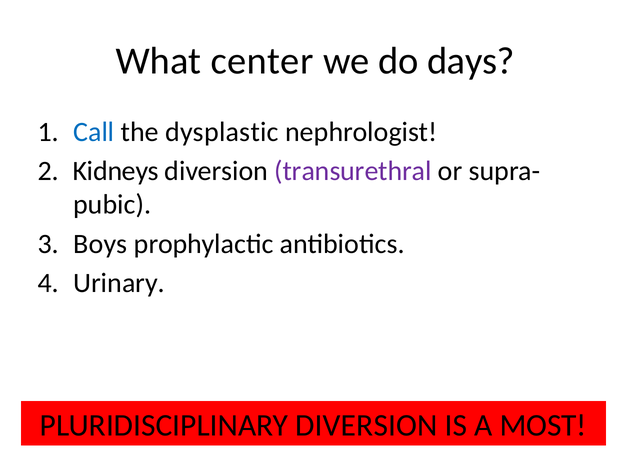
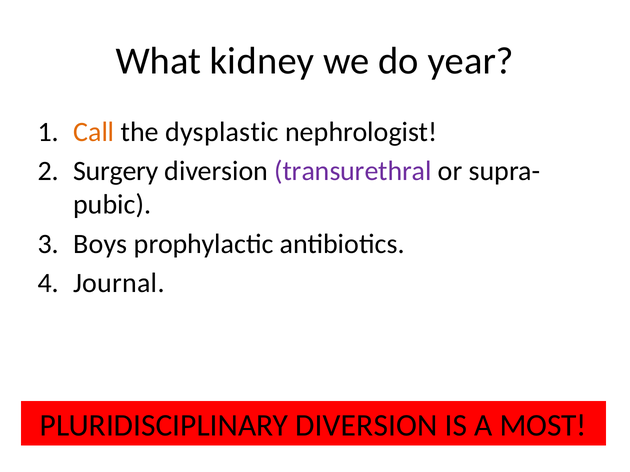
center: center -> kidney
days: days -> year
Call colour: blue -> orange
Kidneys: Kidneys -> Surgery
Urinary: Urinary -> Journal
